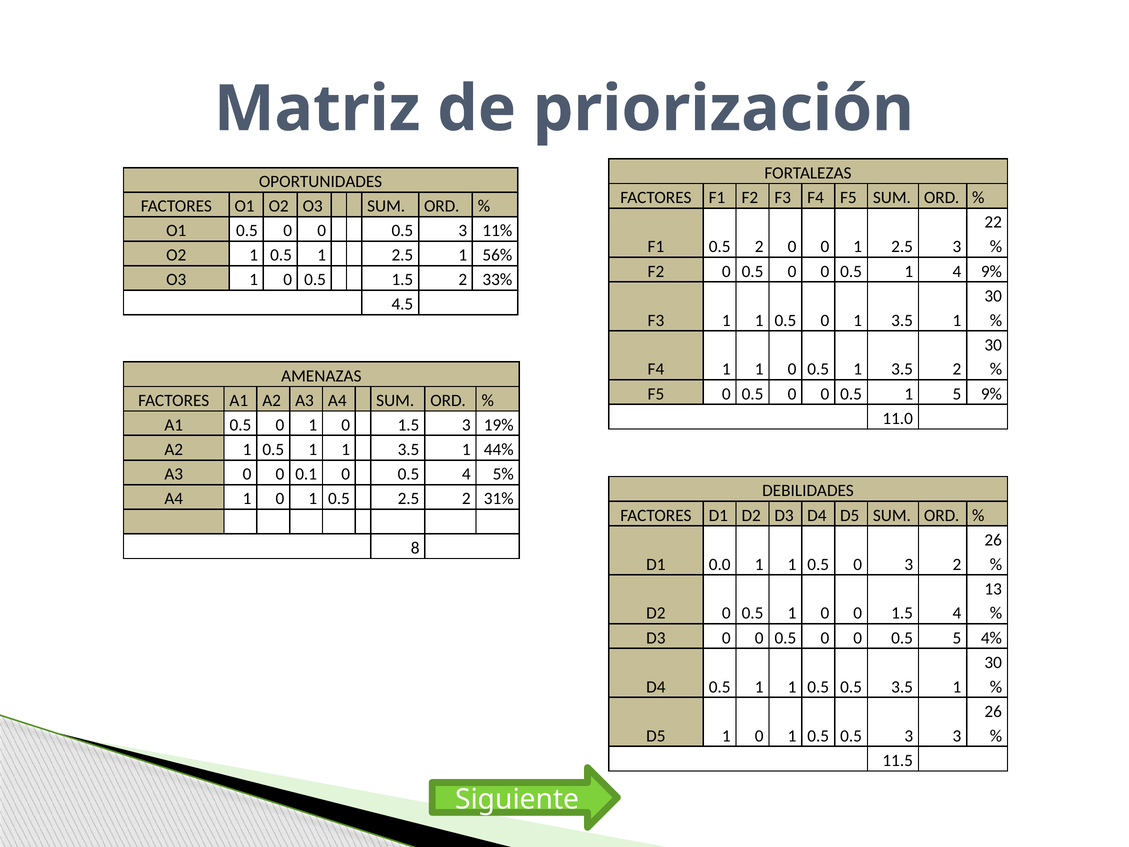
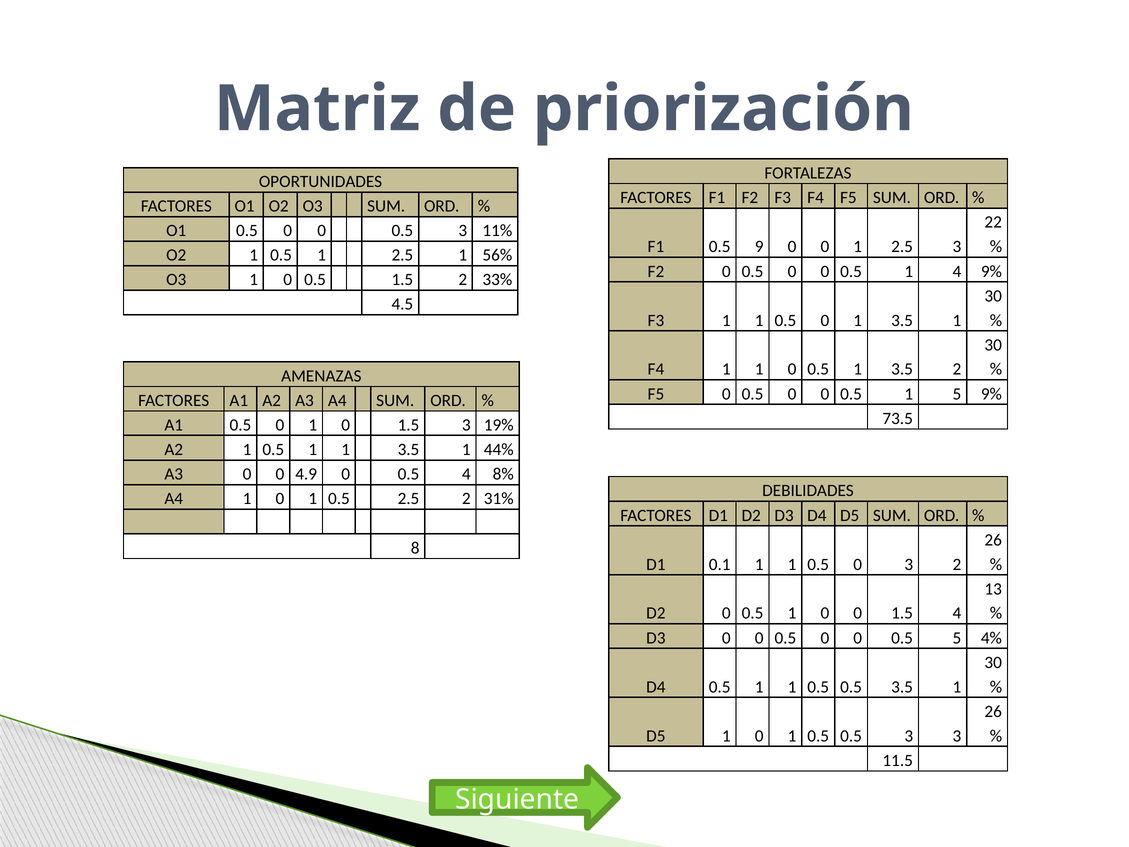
0.5 2: 2 -> 9
11.0: 11.0 -> 73.5
0.1: 0.1 -> 4.9
5%: 5% -> 8%
0.0: 0.0 -> 0.1
